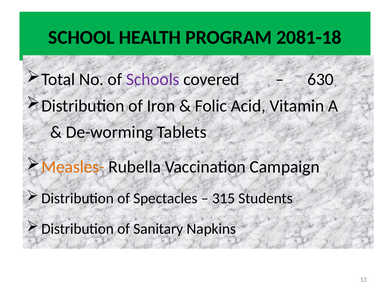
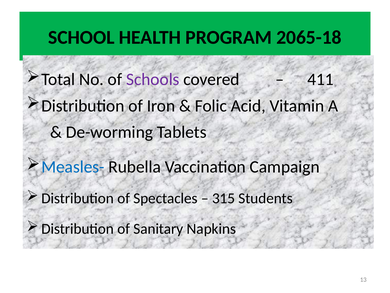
2081-18: 2081-18 -> 2065-18
630: 630 -> 411
Measles- colour: orange -> blue
